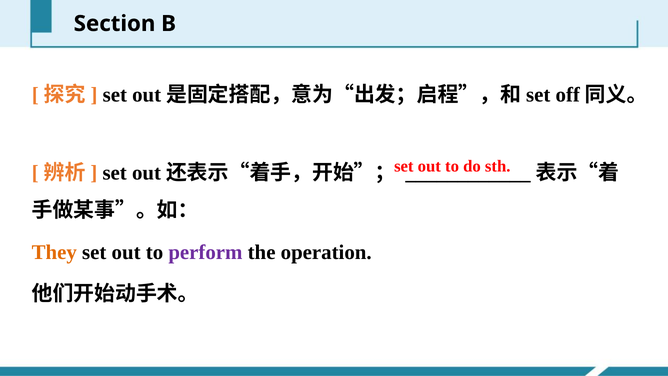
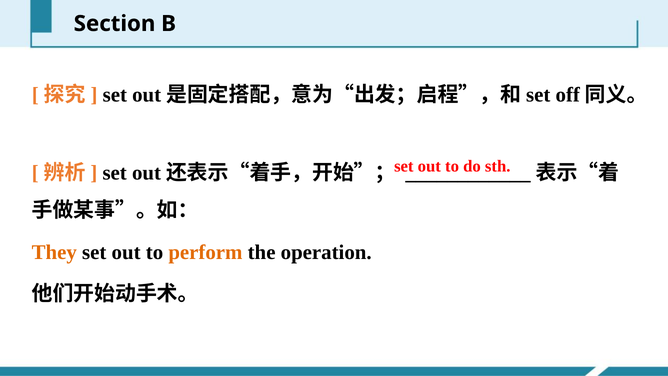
perform colour: purple -> orange
